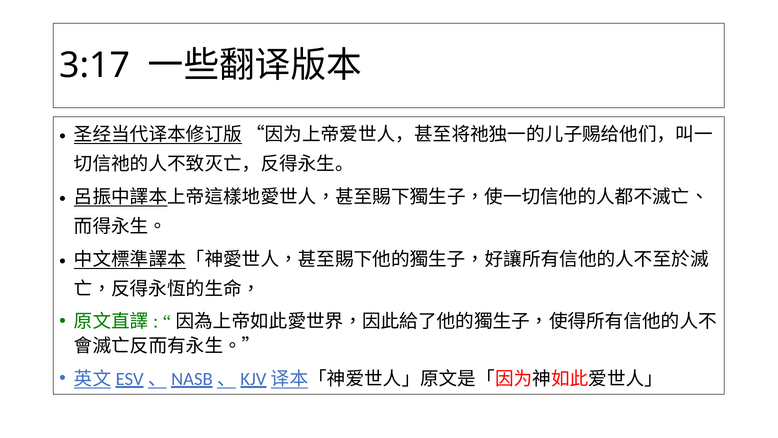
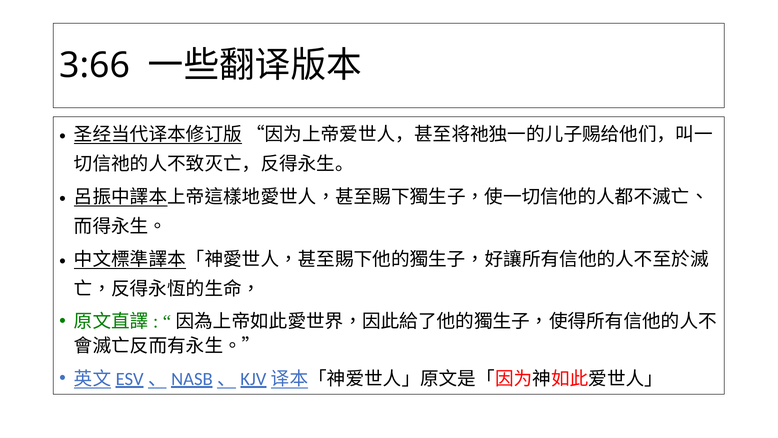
3:17: 3:17 -> 3:66
